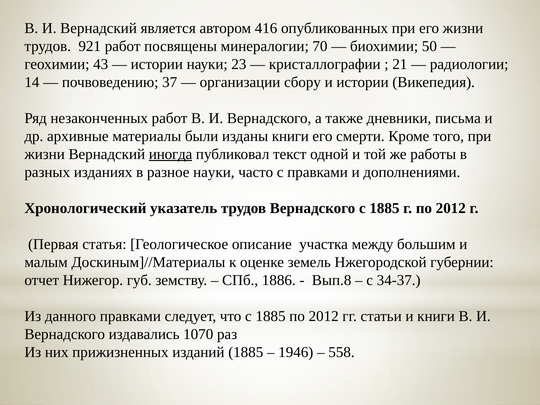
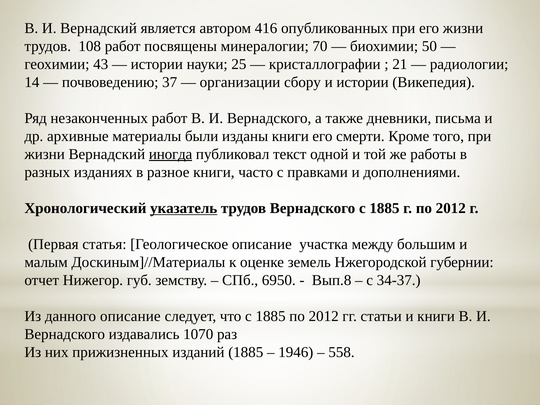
921: 921 -> 108
23: 23 -> 25
разное науки: науки -> книги
указатель underline: none -> present
1886: 1886 -> 6950
данного правками: правками -> описание
